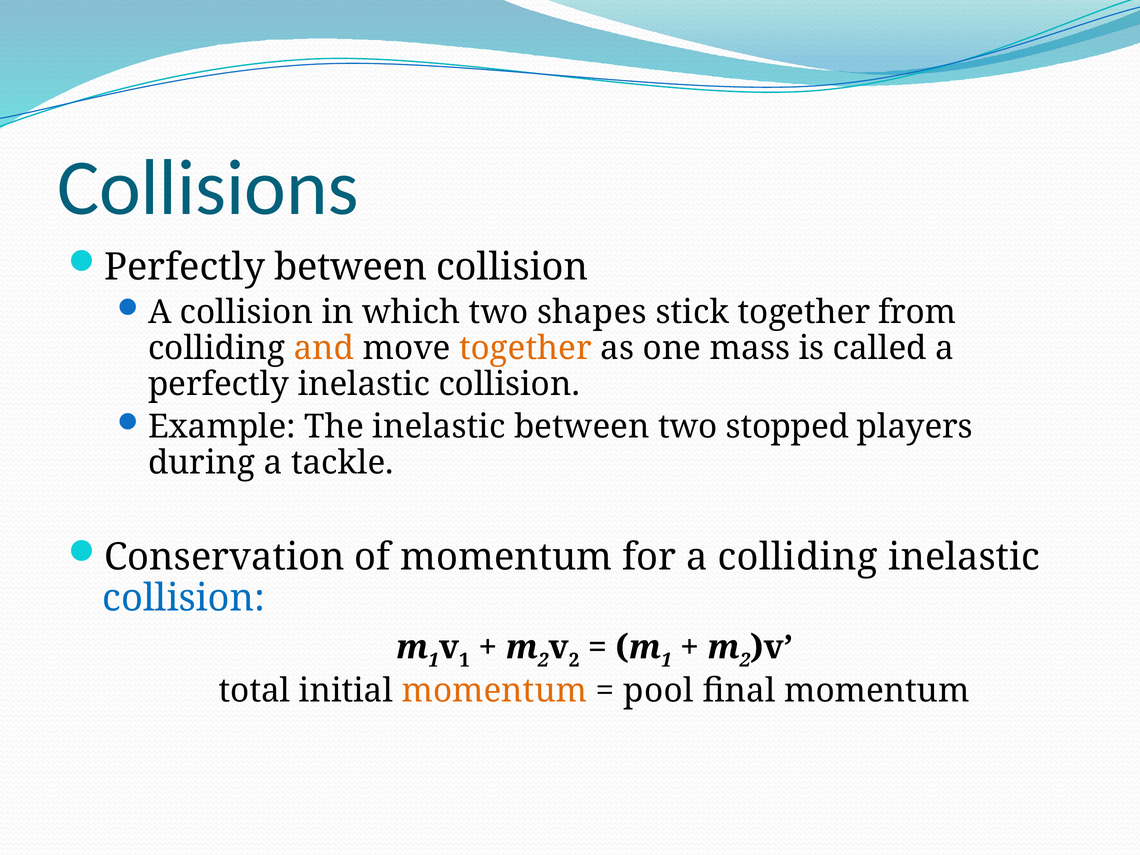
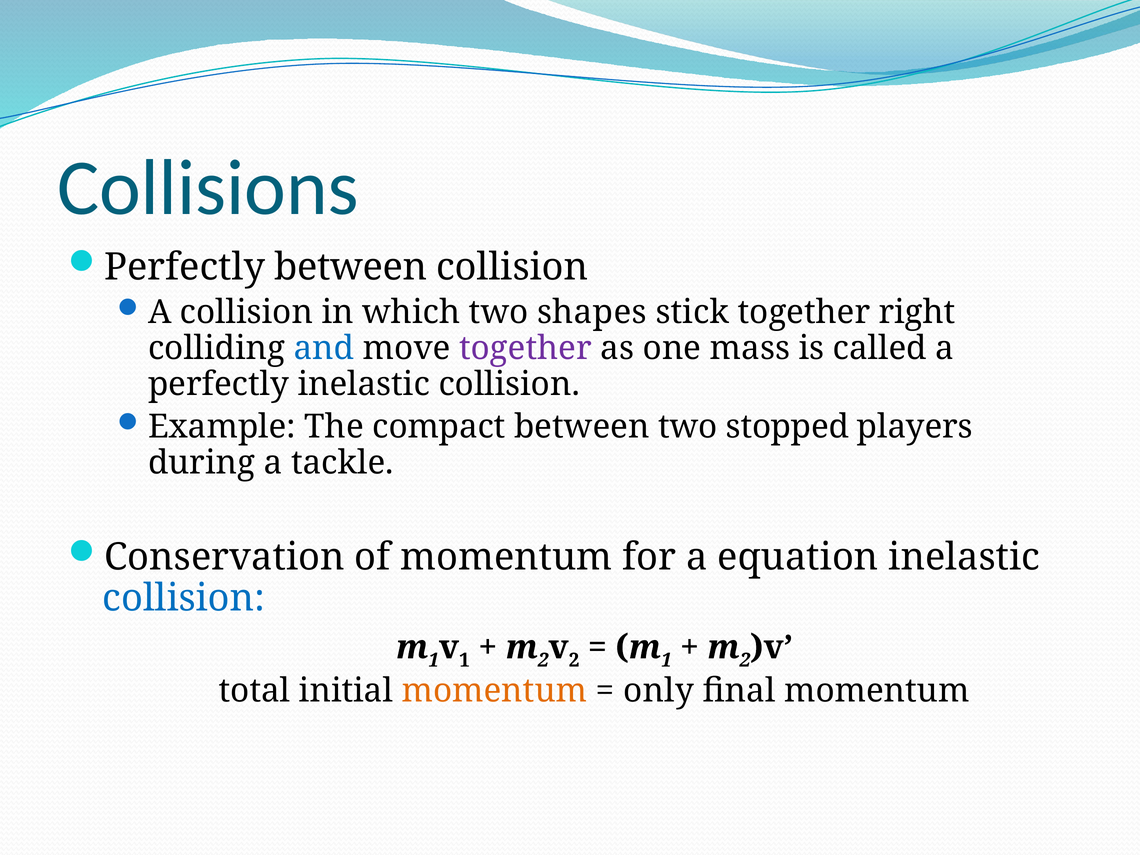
from: from -> right
and colour: orange -> blue
together at (526, 348) colour: orange -> purple
The inelastic: inelastic -> compact
a colliding: colliding -> equation
pool: pool -> only
